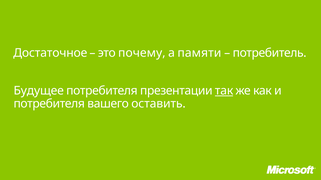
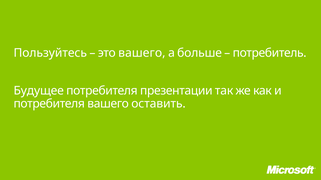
Достаточное: Достаточное -> Пользуйтесь
это почему: почему -> вашего
памяти: памяти -> больше
так underline: present -> none
